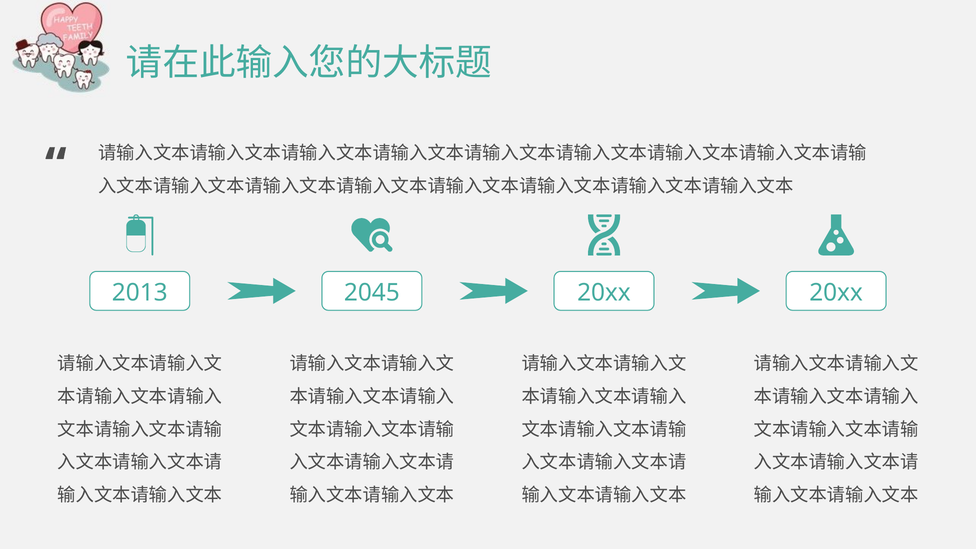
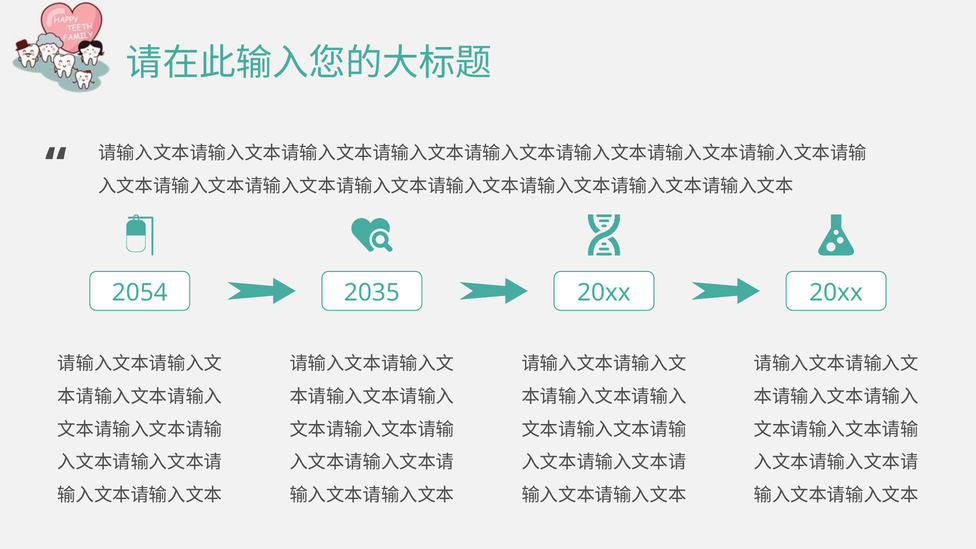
2013: 2013 -> 2054
2045: 2045 -> 2035
